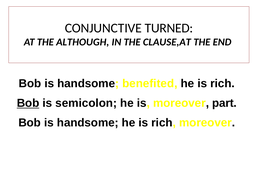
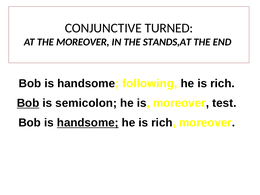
THE ALTHOUGH: ALTHOUGH -> MOREOVER
CLAUSE,AT: CLAUSE,AT -> STANDS,AT
benefited: benefited -> following
part: part -> test
handsome at (88, 123) underline: none -> present
